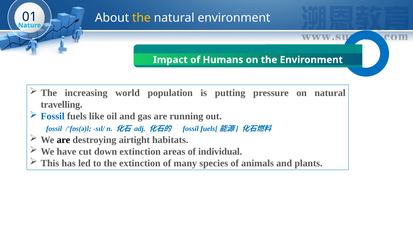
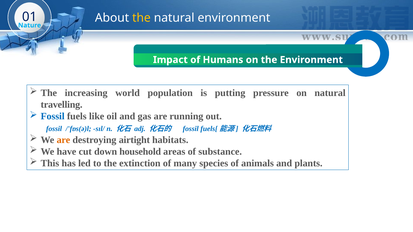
are at (63, 140) colour: black -> orange
down extinction: extinction -> household
individual: individual -> substance
